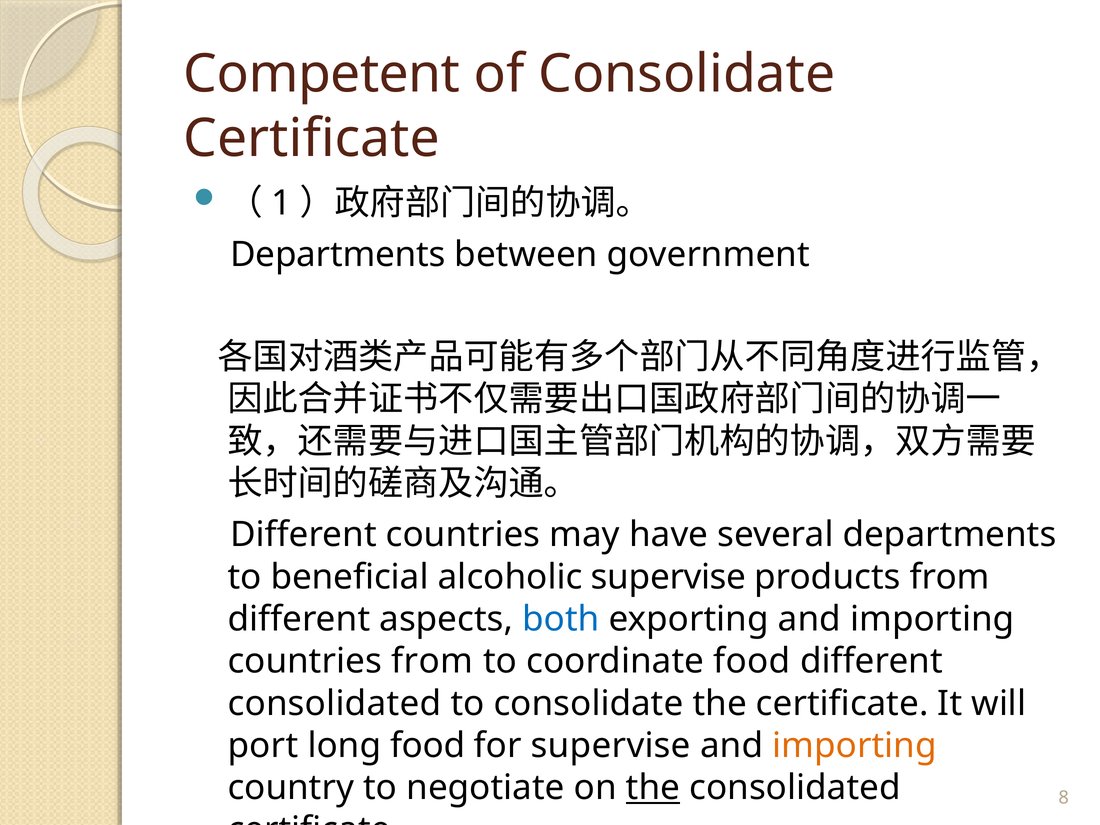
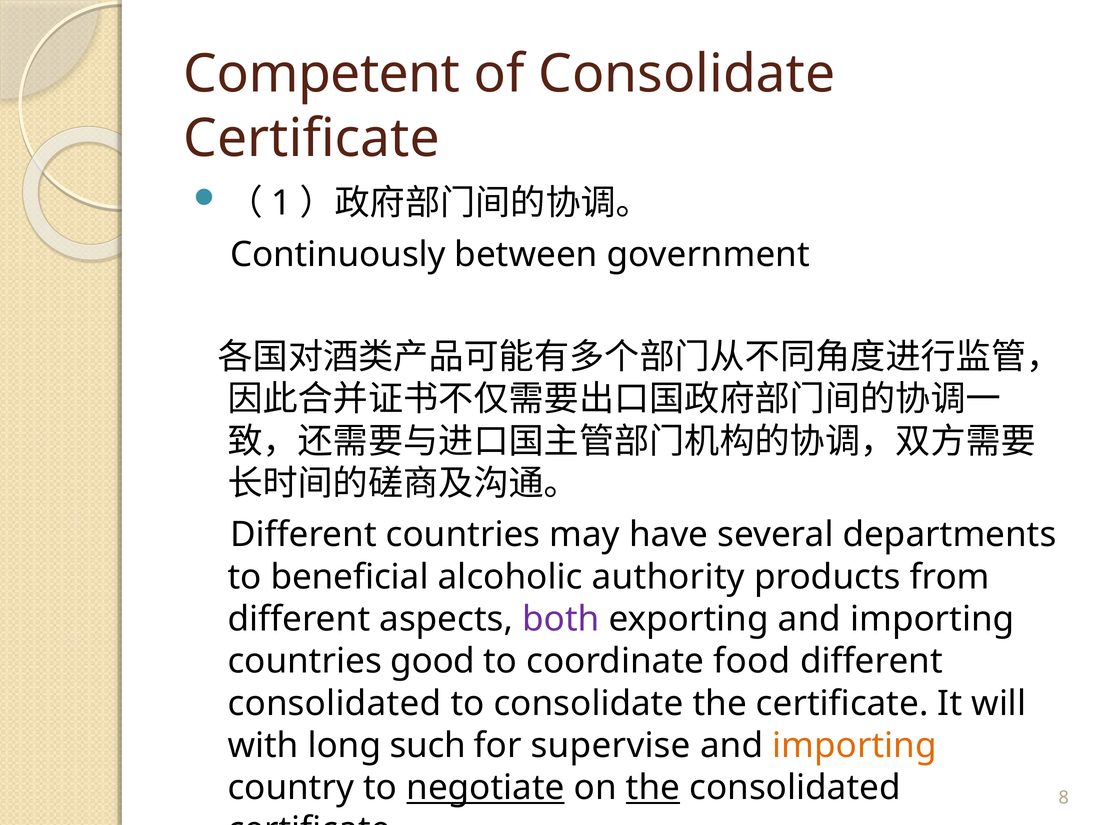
Departments at (338, 255): Departments -> Continuously
alcoholic supervise: supervise -> authority
both colour: blue -> purple
countries from: from -> good
port: port -> with
long food: food -> such
negotiate underline: none -> present
